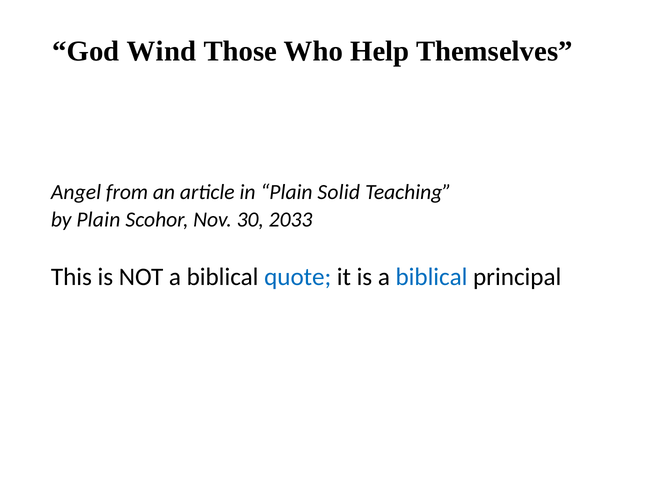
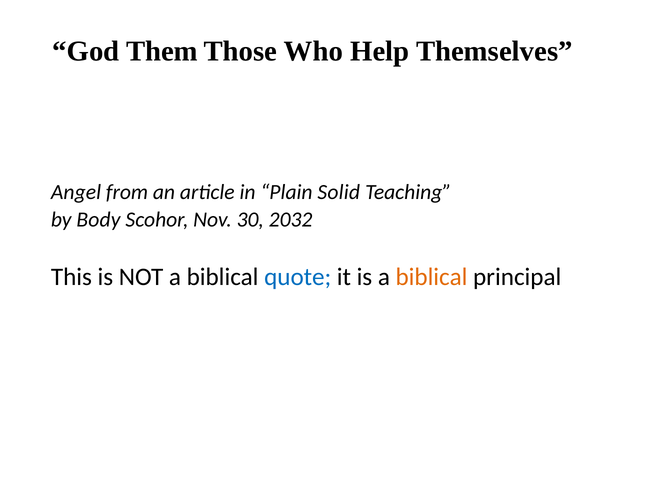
Wind: Wind -> Them
by Plain: Plain -> Body
2033: 2033 -> 2032
biblical at (432, 277) colour: blue -> orange
